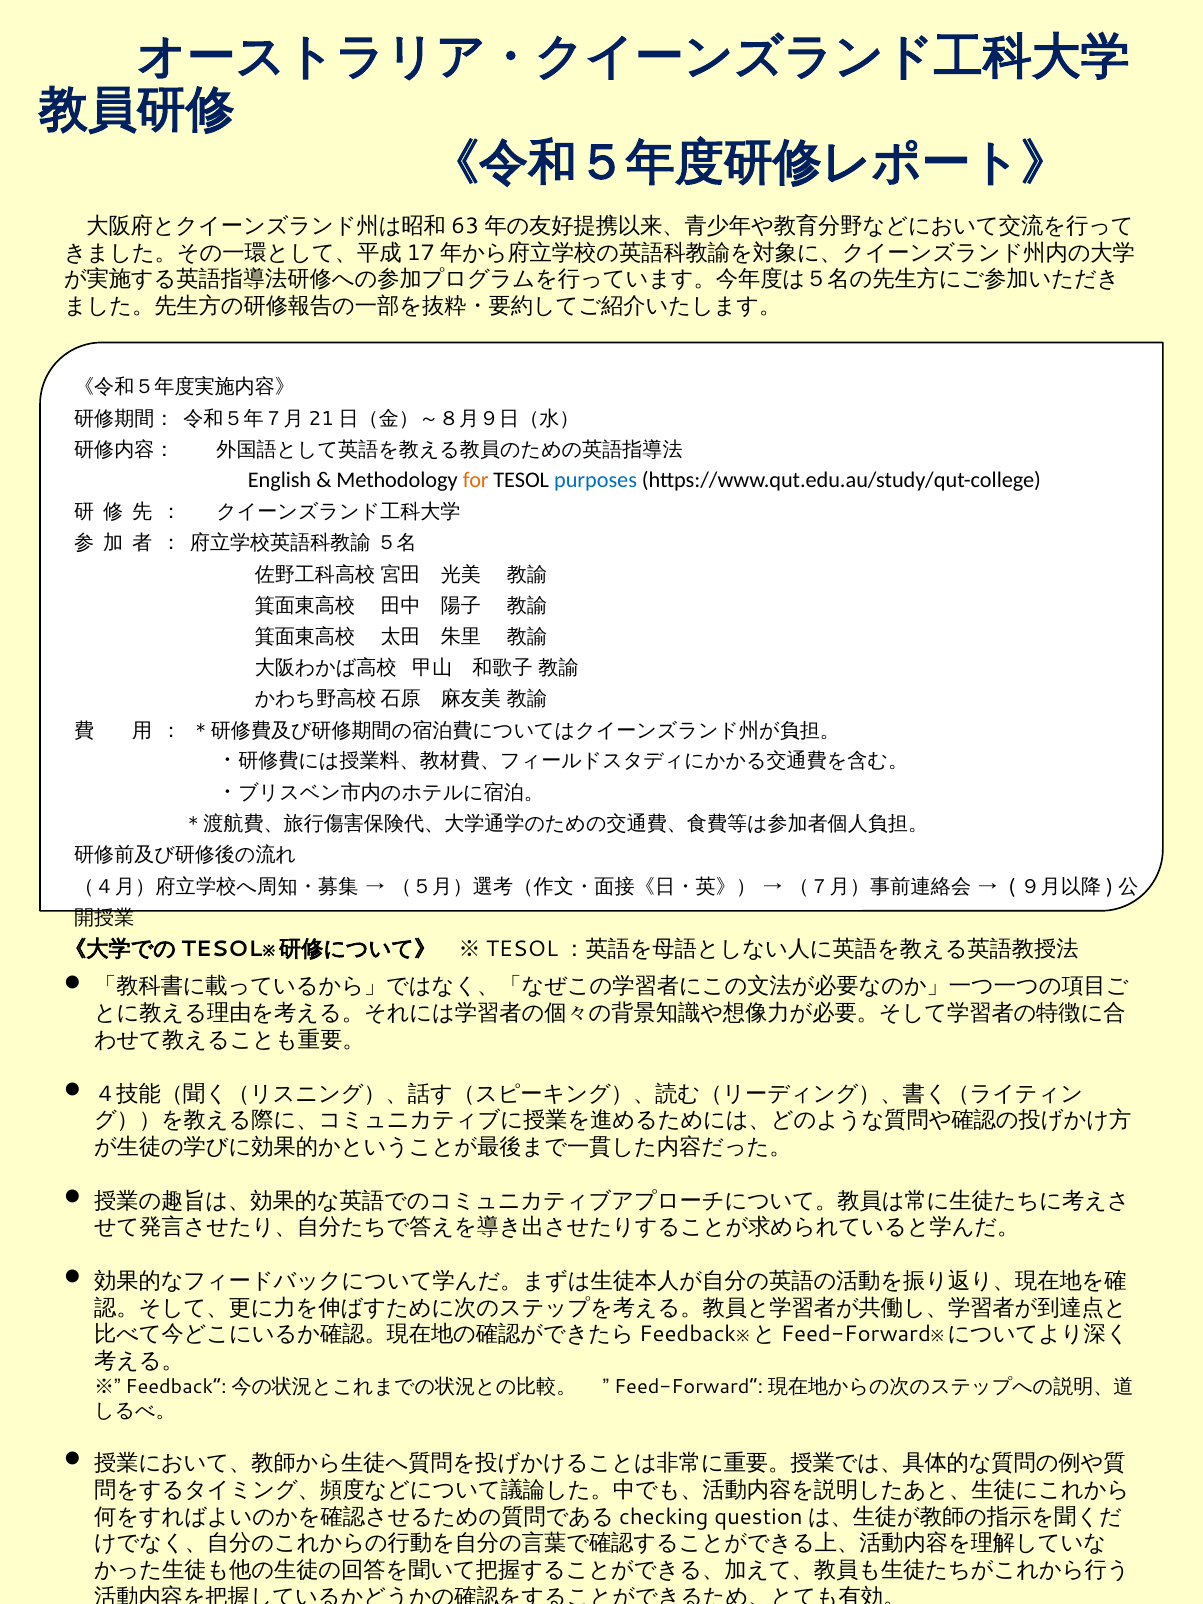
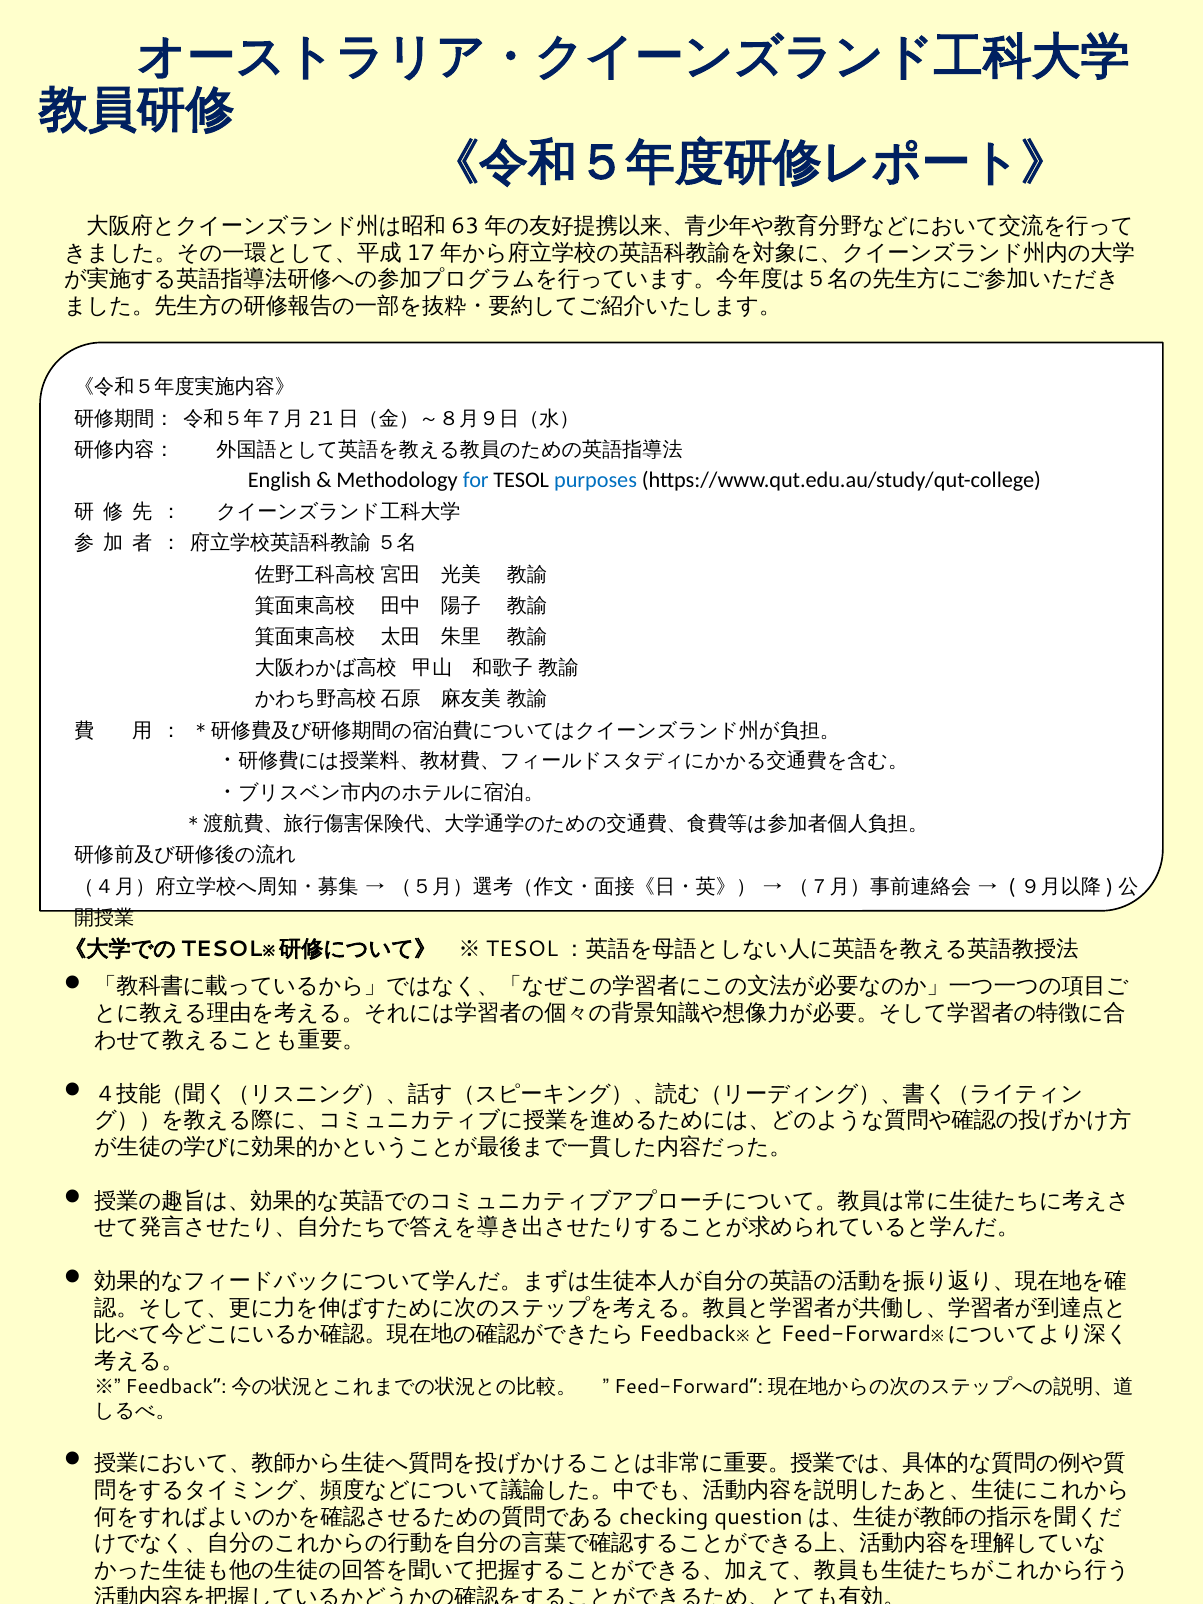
for colour: orange -> blue
